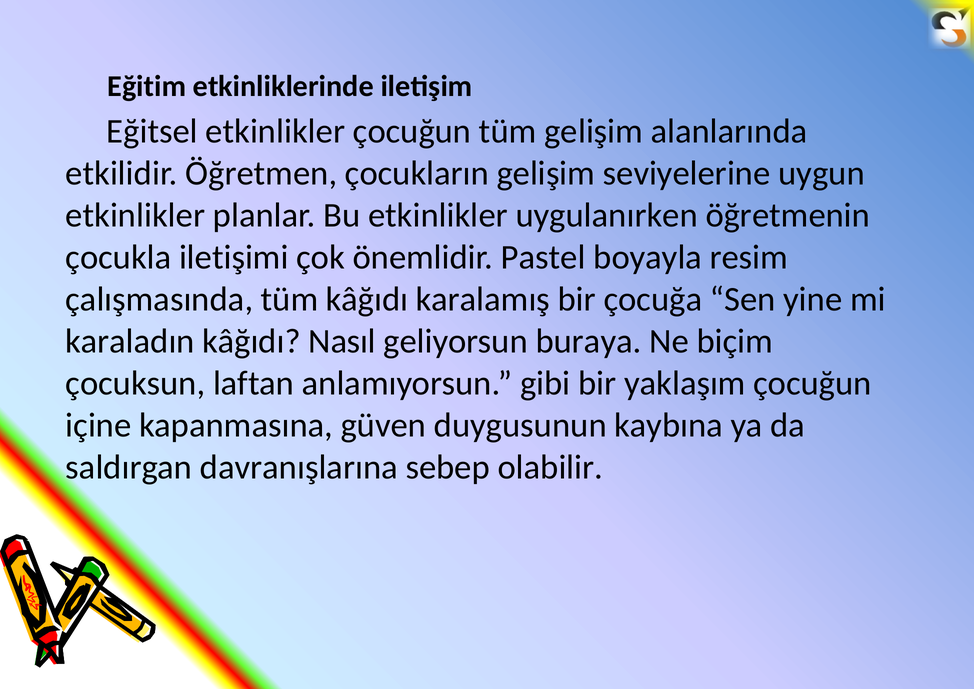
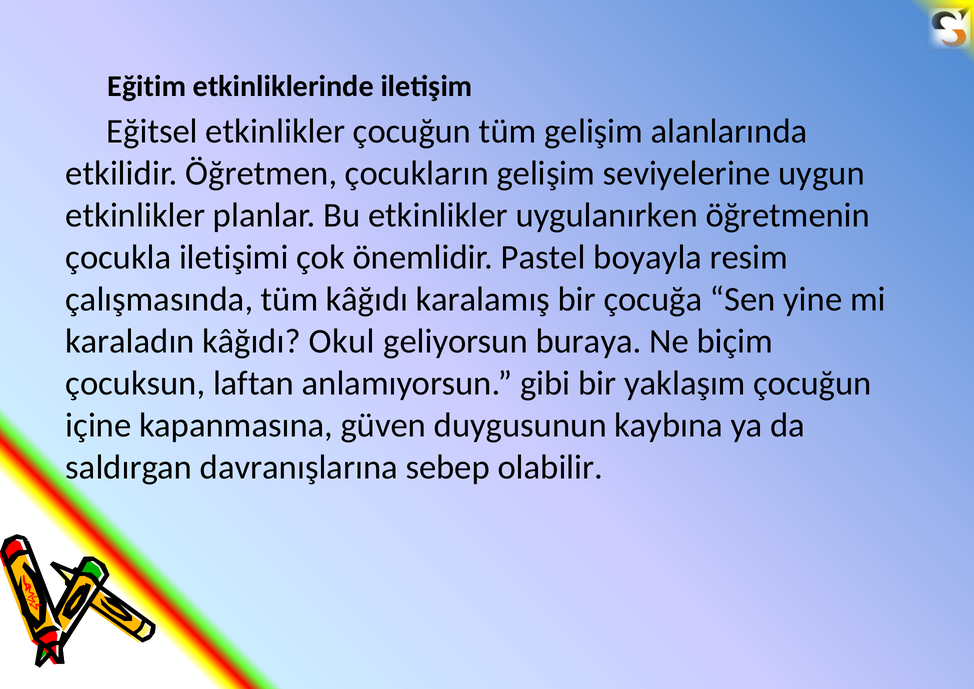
Nasıl: Nasıl -> Okul
